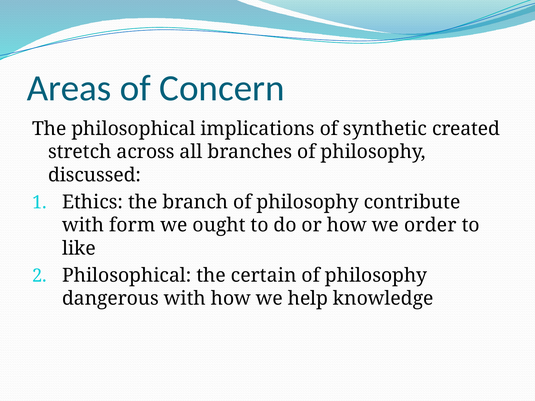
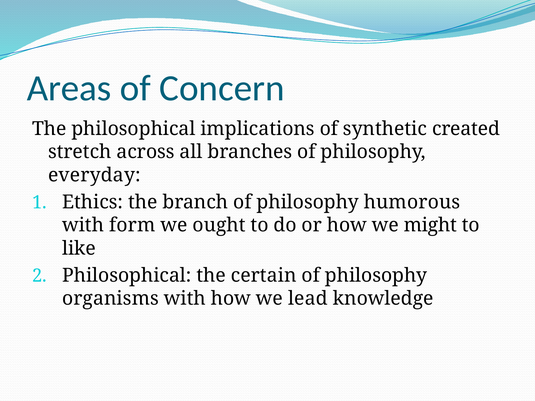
discussed: discussed -> everyday
contribute: contribute -> humorous
order: order -> might
dangerous: dangerous -> organisms
help: help -> lead
